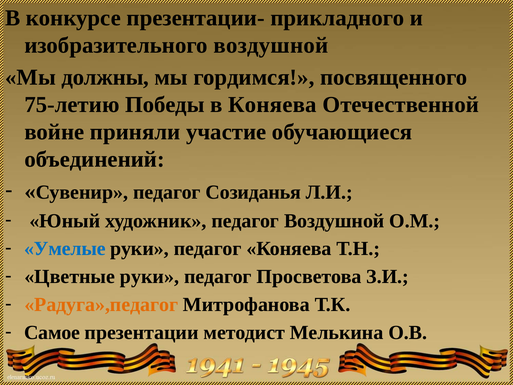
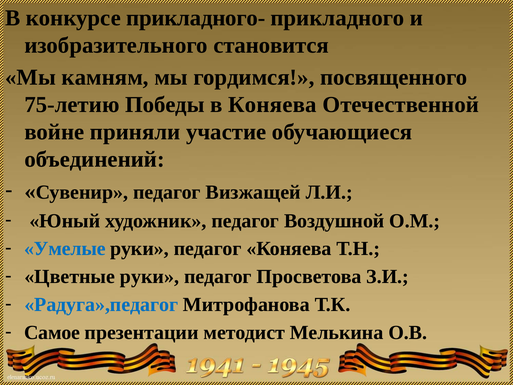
презентации-: презентации- -> прикладного-
изобразительного воздушной: воздушной -> становится
должны: должны -> камням
Созиданья: Созиданья -> Визжащей
Радуга»,педагог colour: orange -> blue
